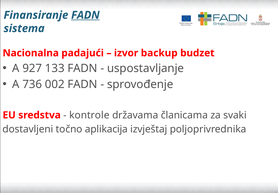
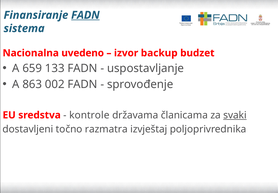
padajući: padajući -> uvedeno
927: 927 -> 659
736: 736 -> 863
svaki underline: none -> present
aplikacija: aplikacija -> razmatra
